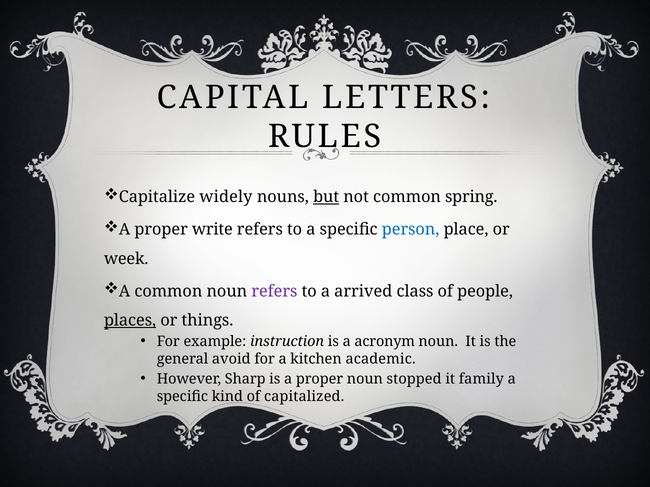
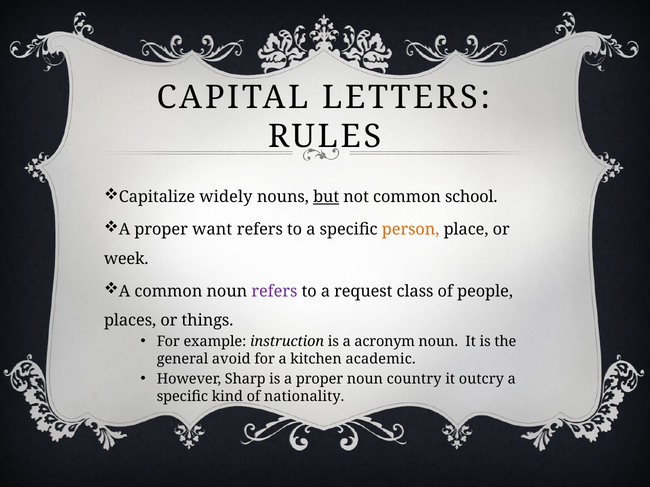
spring: spring -> school
write: write -> want
person colour: blue -> orange
arrived: arrived -> request
places underline: present -> none
stopped: stopped -> country
family: family -> outcry
capitalized: capitalized -> nationality
